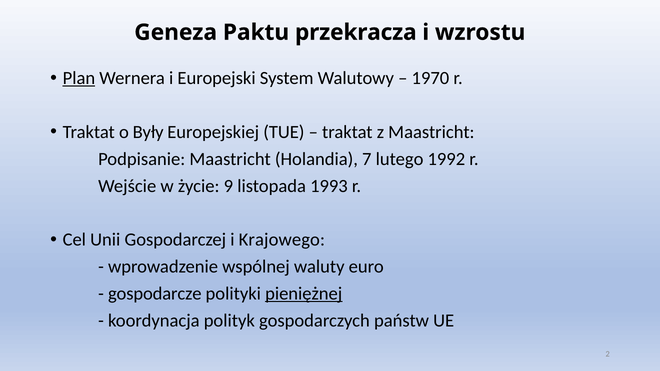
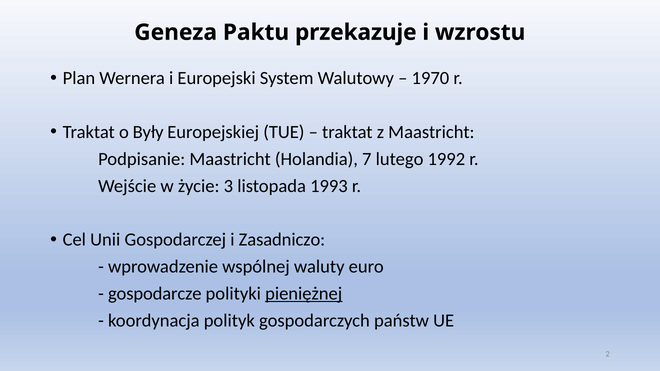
przekracza: przekracza -> przekazuje
Plan underline: present -> none
9: 9 -> 3
Krajowego: Krajowego -> Zasadniczo
